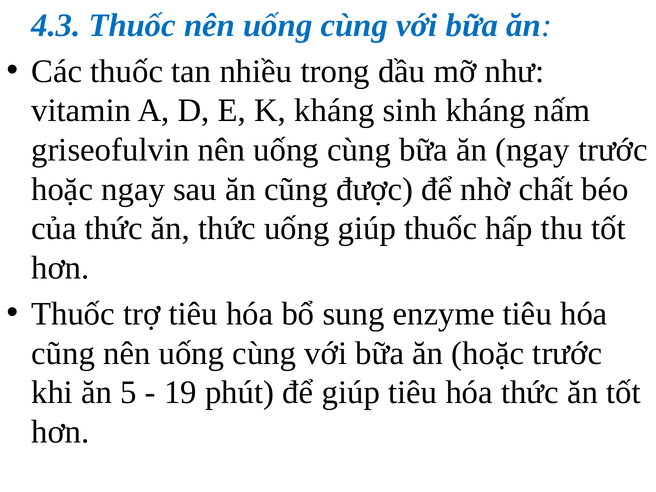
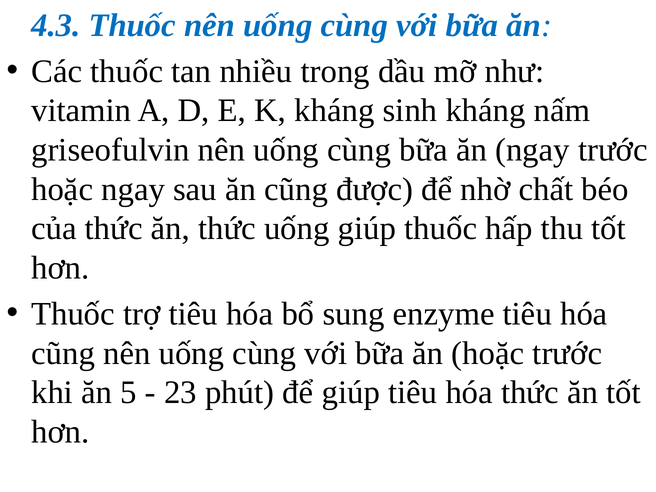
19: 19 -> 23
